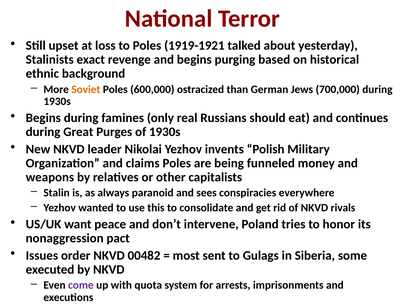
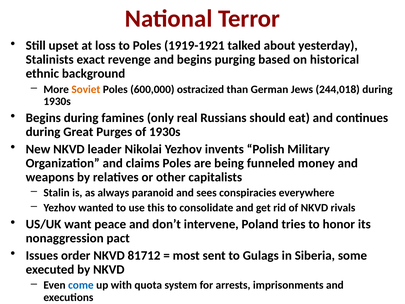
700,000: 700,000 -> 244,018
00482: 00482 -> 81712
come colour: purple -> blue
